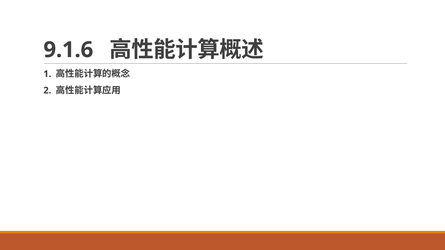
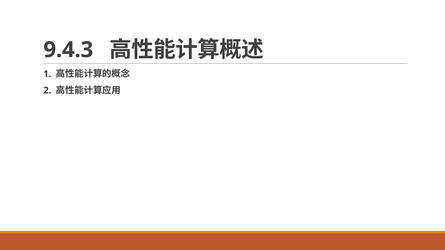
9.1.6: 9.1.6 -> 9.4.3
